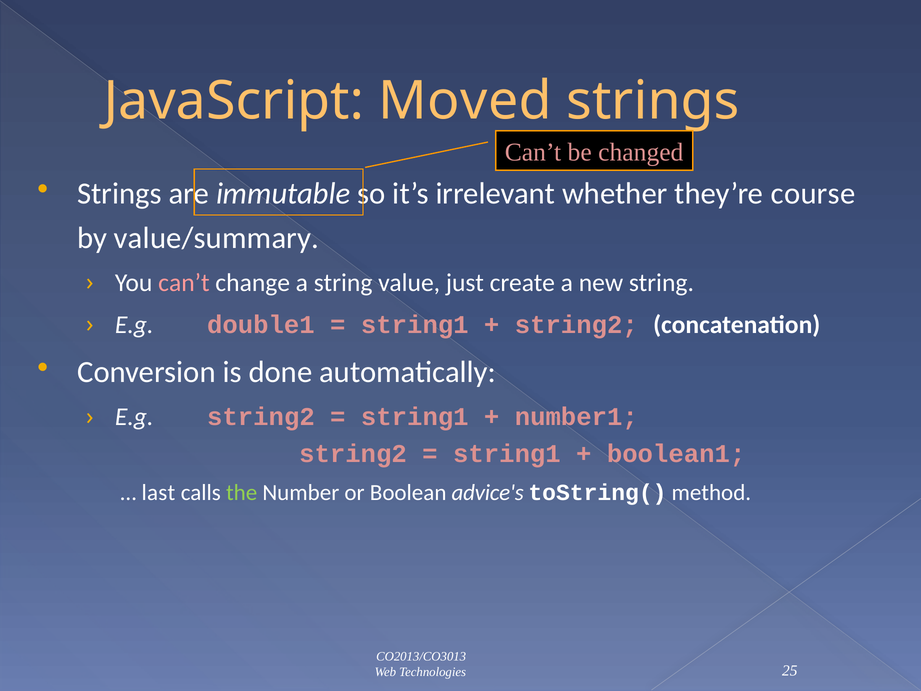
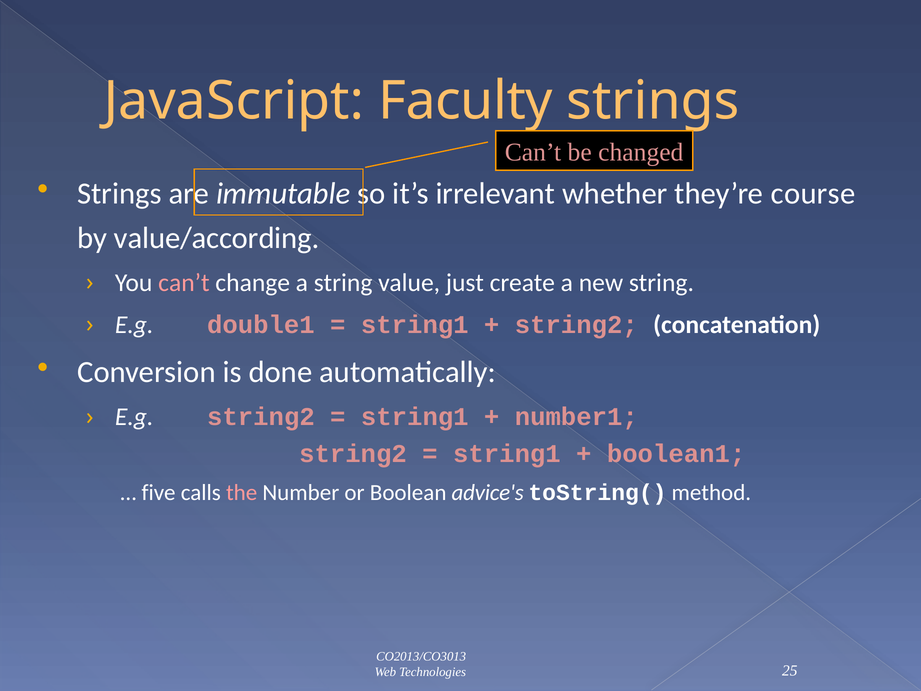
Moved: Moved -> Faculty
value/summary: value/summary -> value/according
last: last -> five
the colour: light green -> pink
